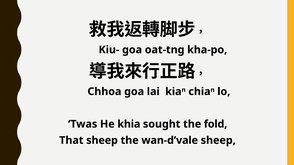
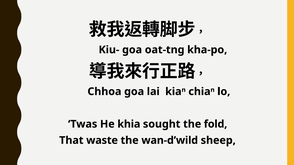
That sheep: sheep -> waste
wan-d’vale: wan-d’vale -> wan-d’wild
